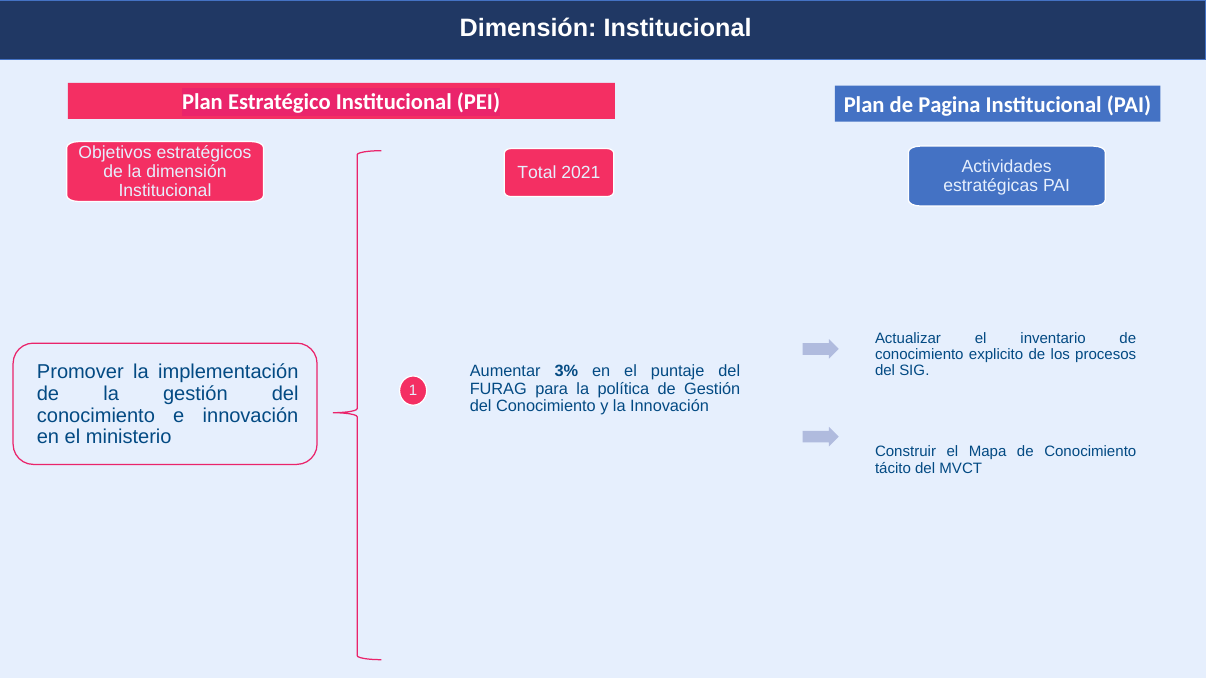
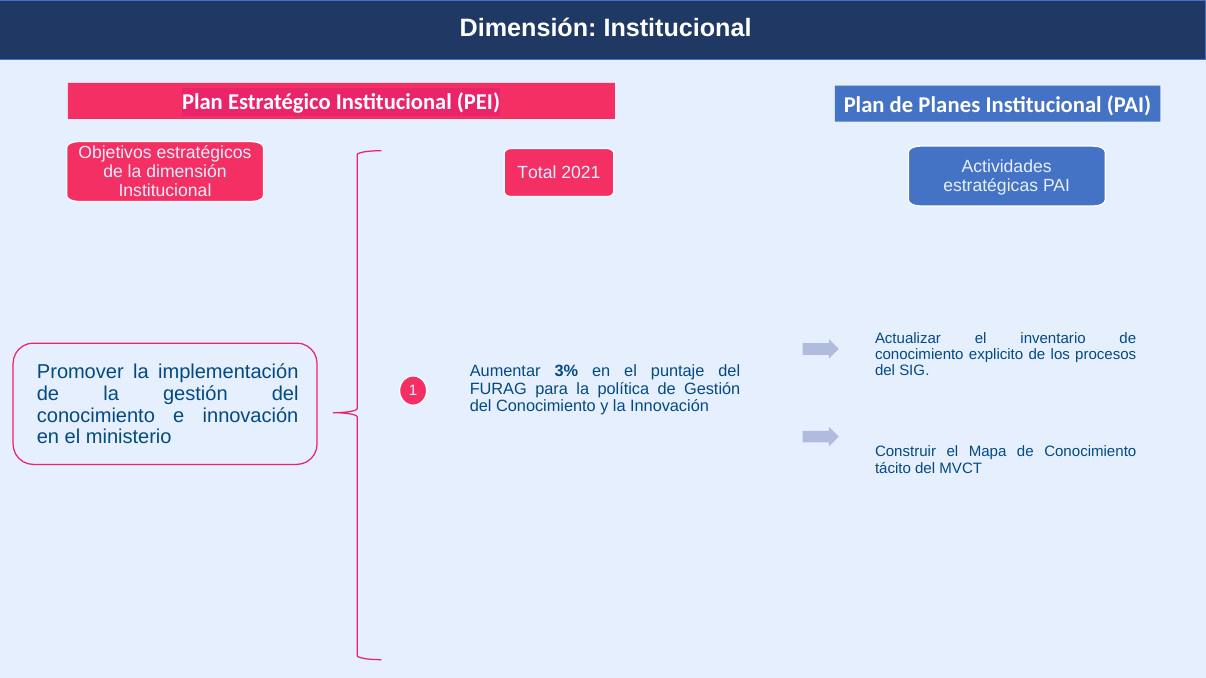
Pagina: Pagina -> Planes
